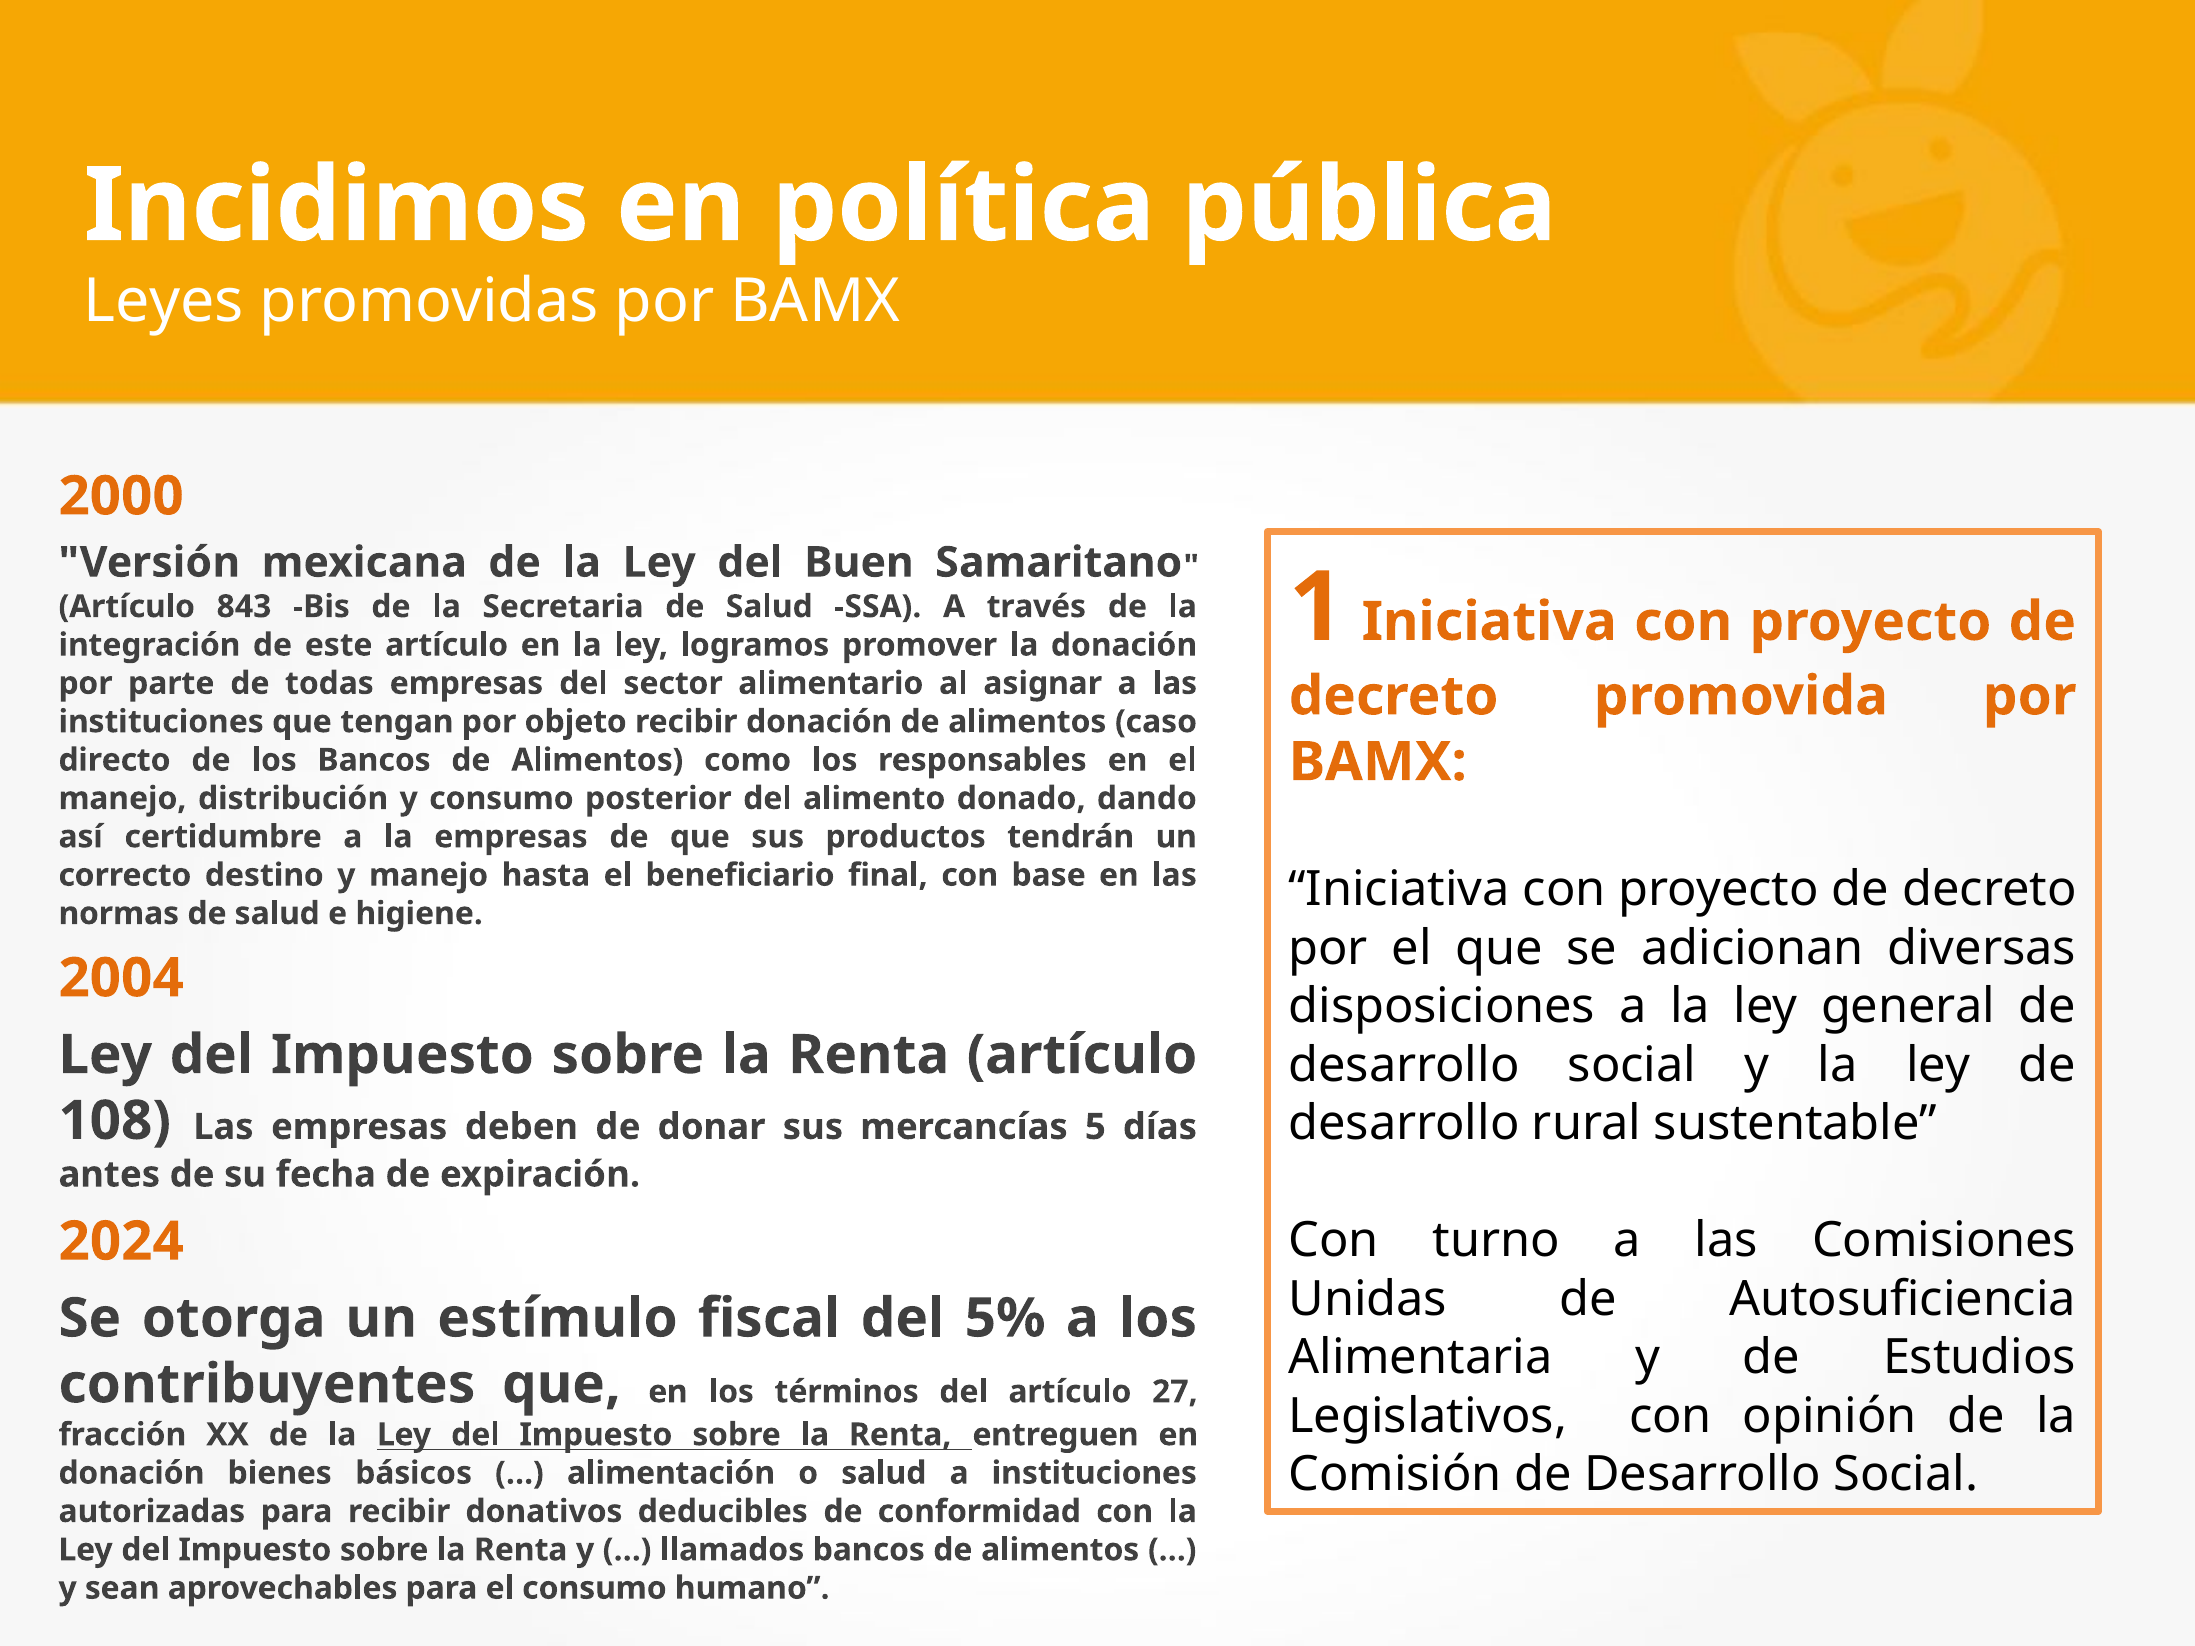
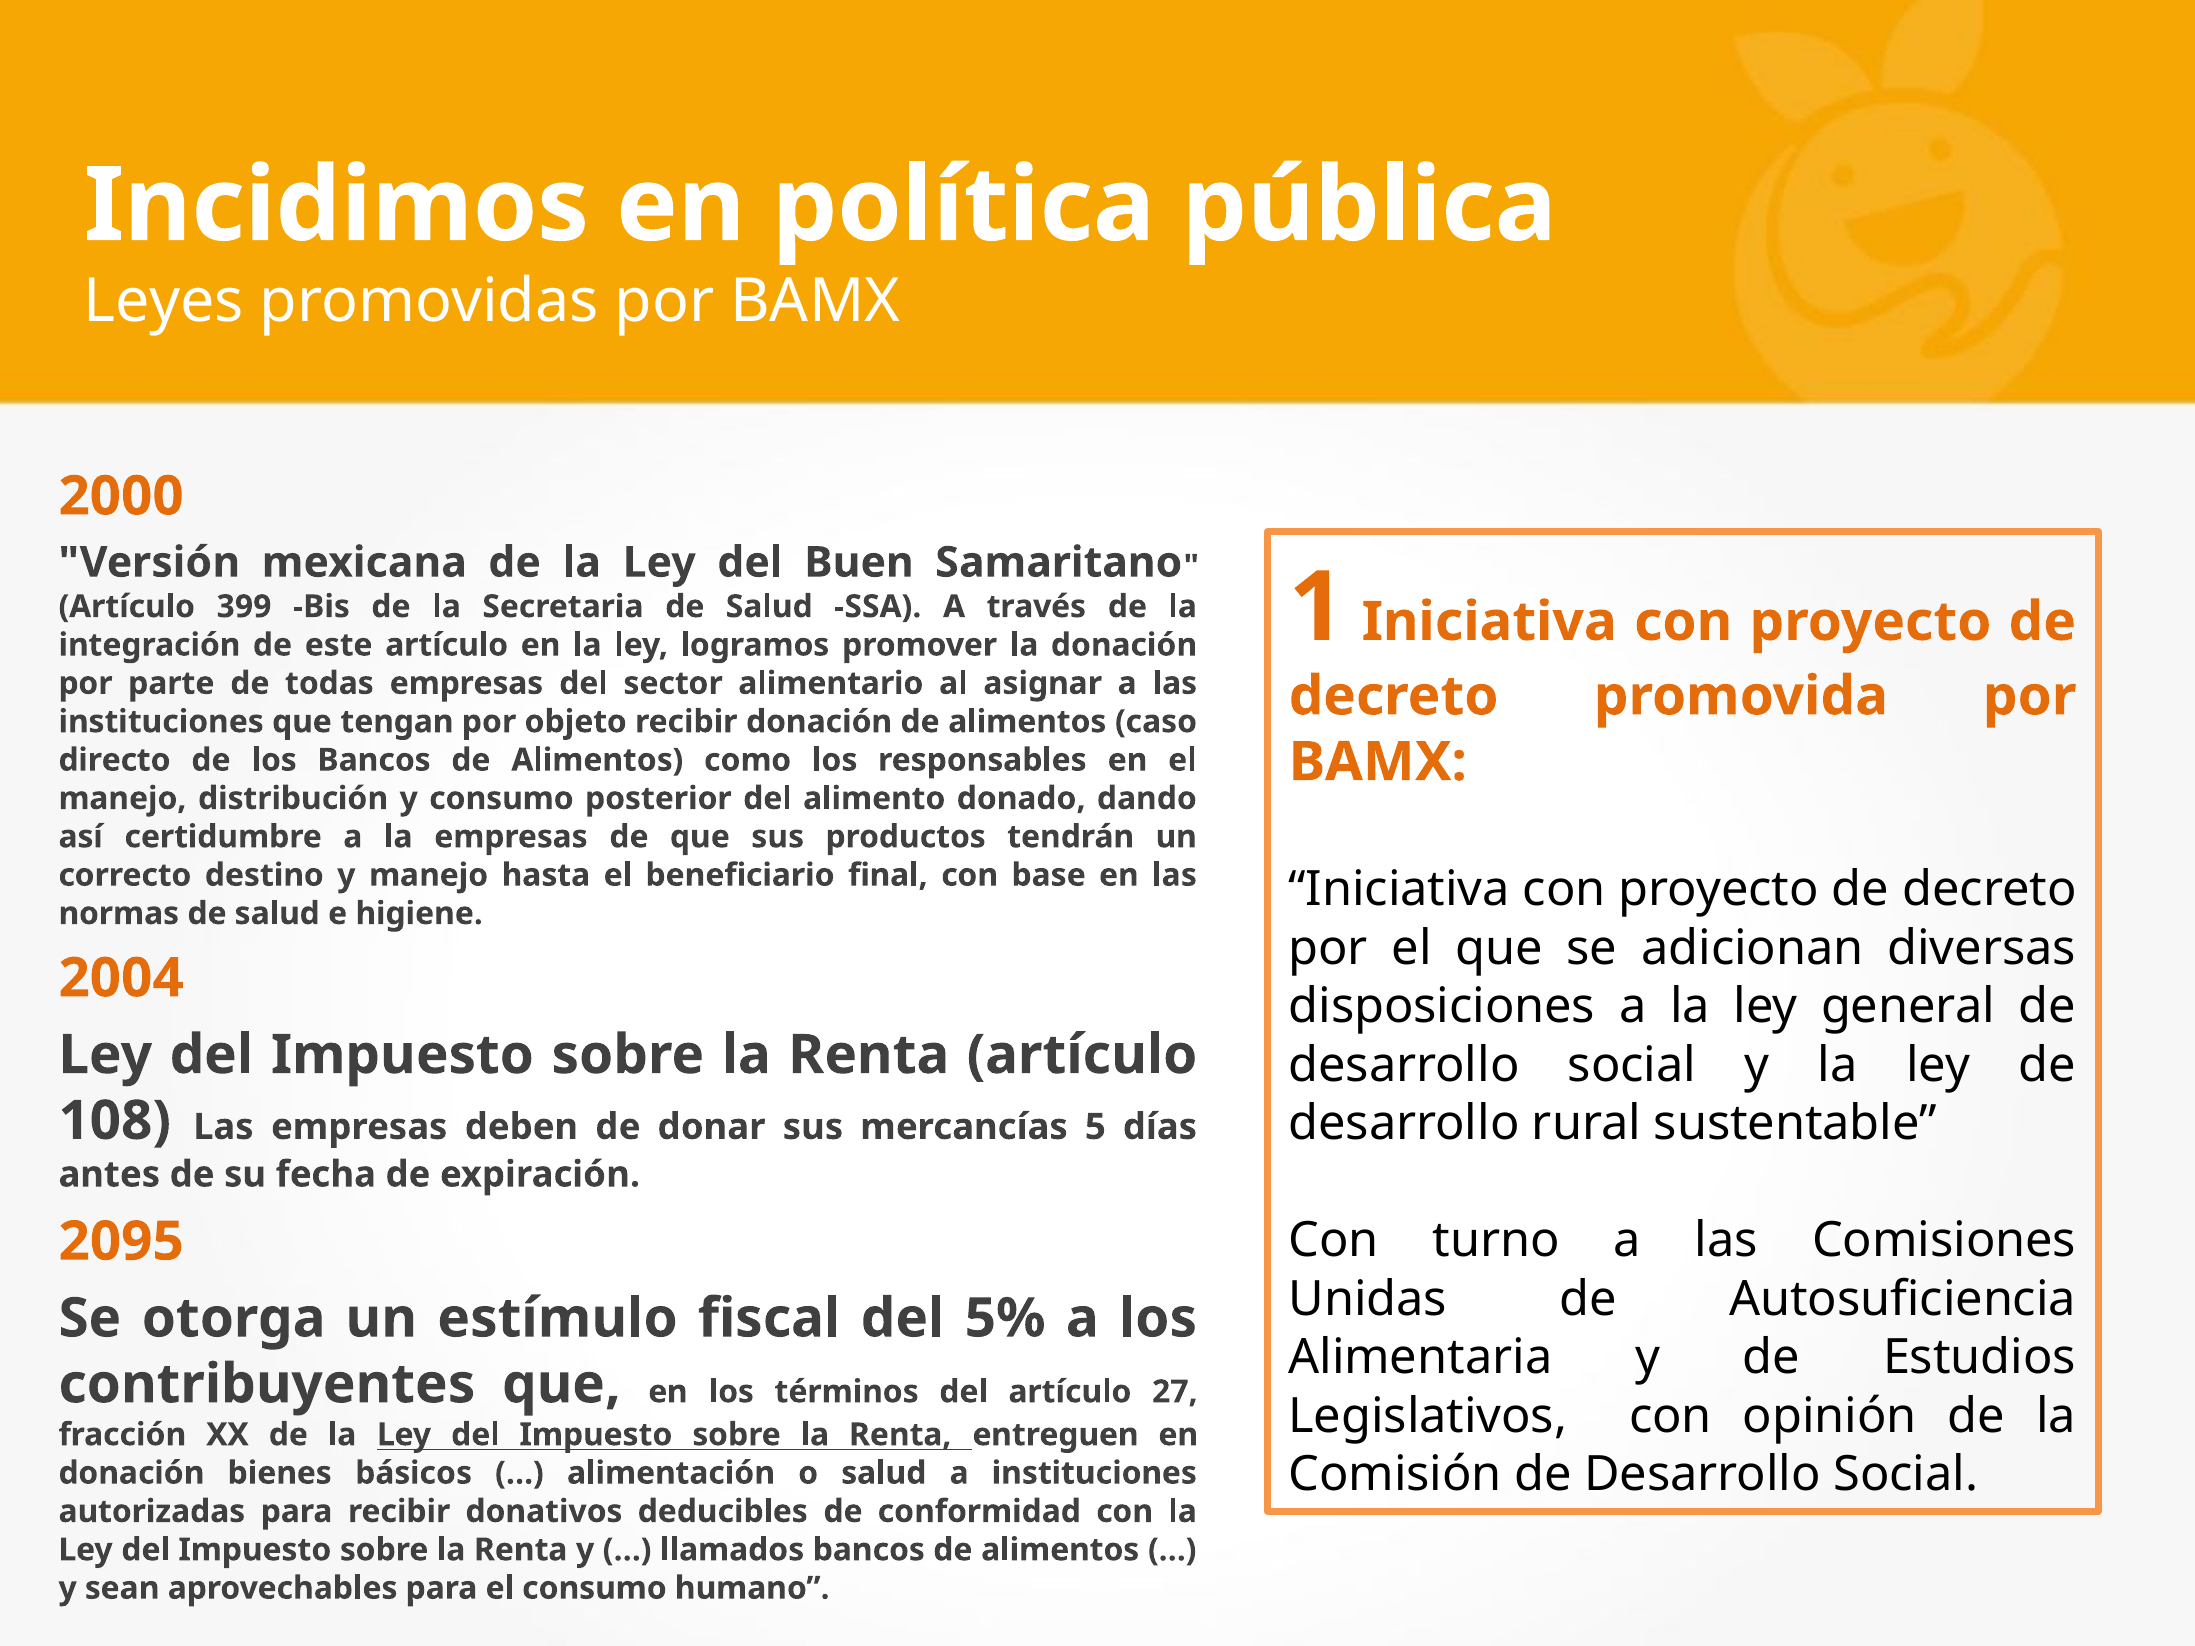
843: 843 -> 399
2024: 2024 -> 2095
